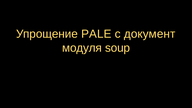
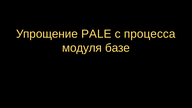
документ: документ -> процесса
soup: soup -> базе
